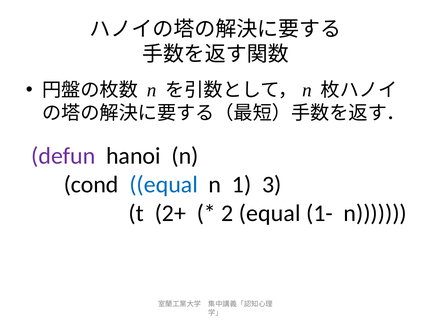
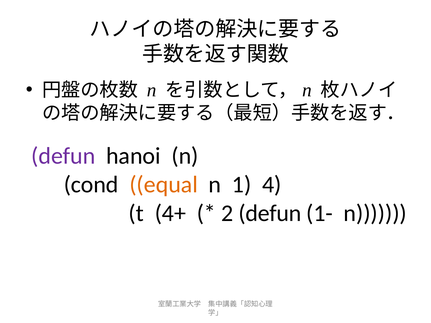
equal at (164, 185) colour: blue -> orange
3: 3 -> 4
2+: 2+ -> 4+
2 equal: equal -> defun
